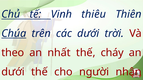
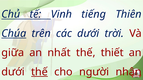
thiêu: thiêu -> tiếng
theo: theo -> giữa
cháy: cháy -> thiết
thế at (39, 72) underline: none -> present
